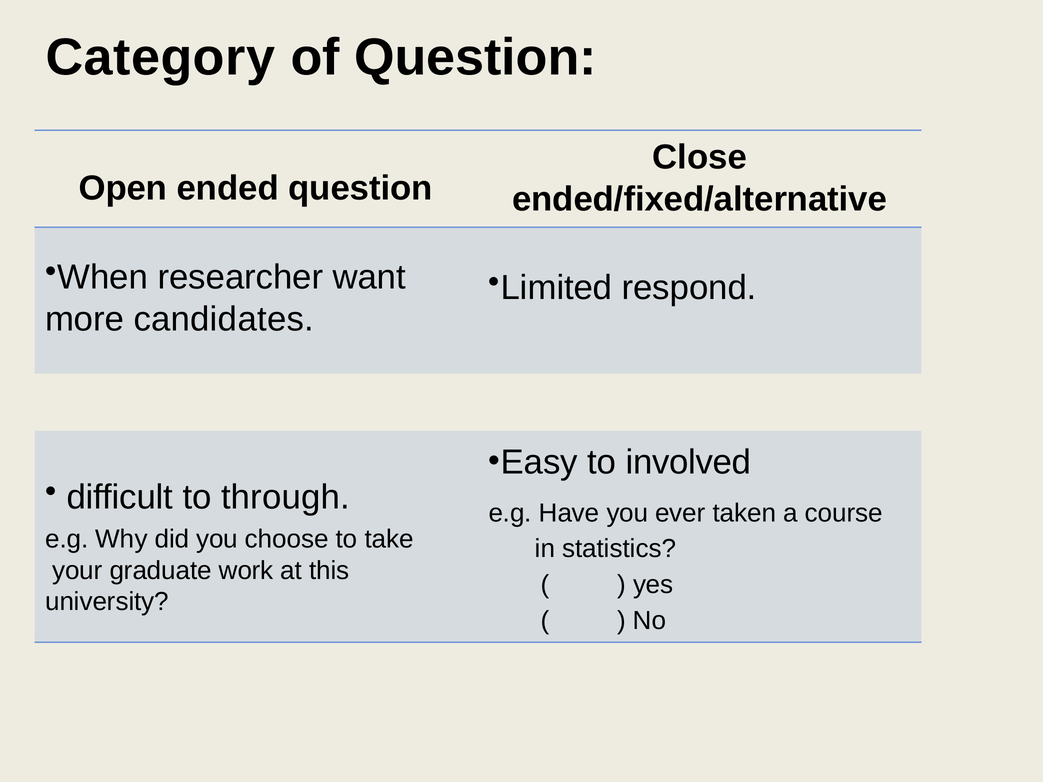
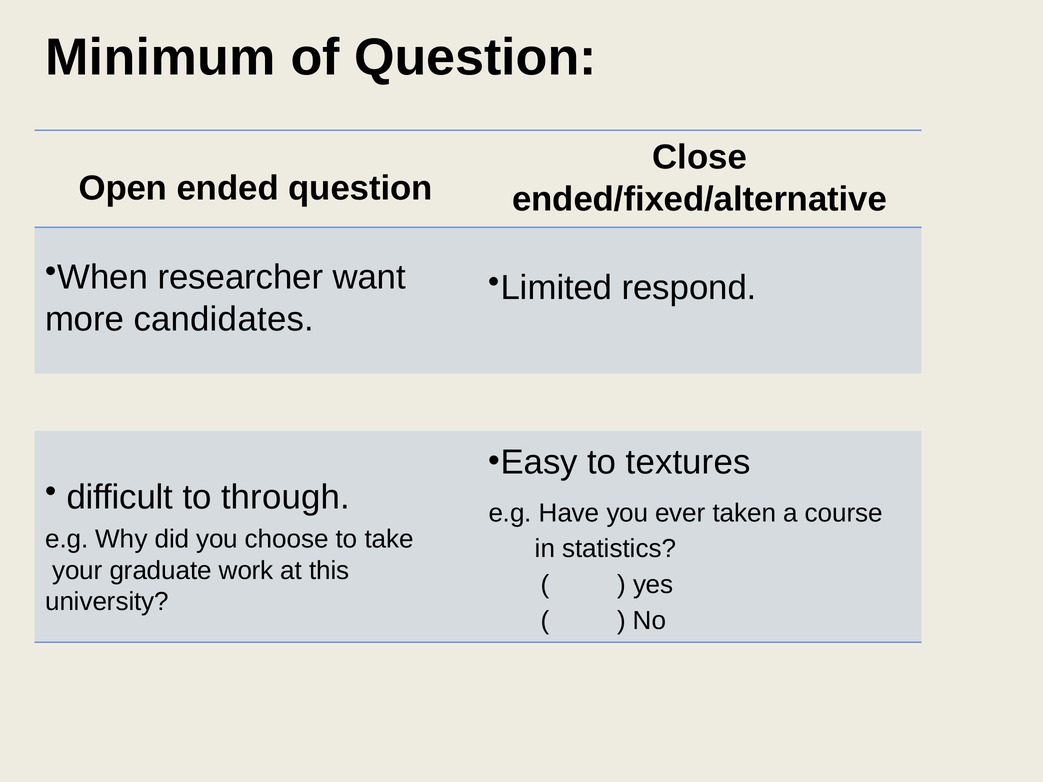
Category: Category -> Minimum
involved: involved -> textures
